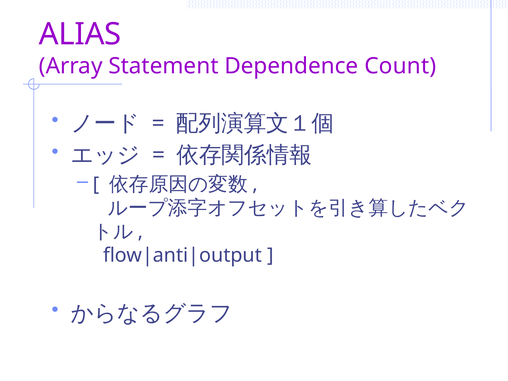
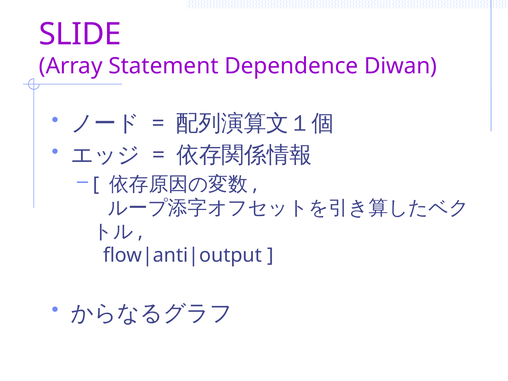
ALIAS: ALIAS -> SLIDE
Count: Count -> Diwan
